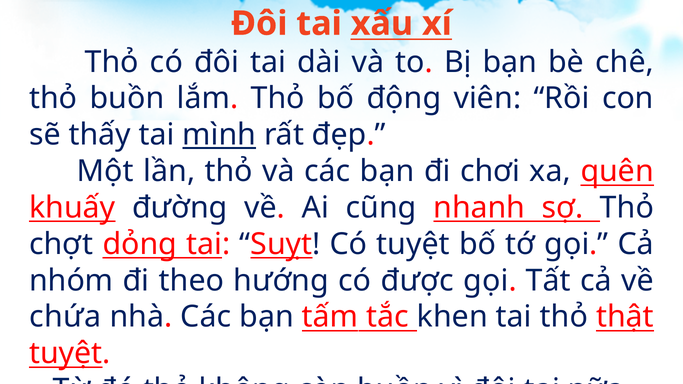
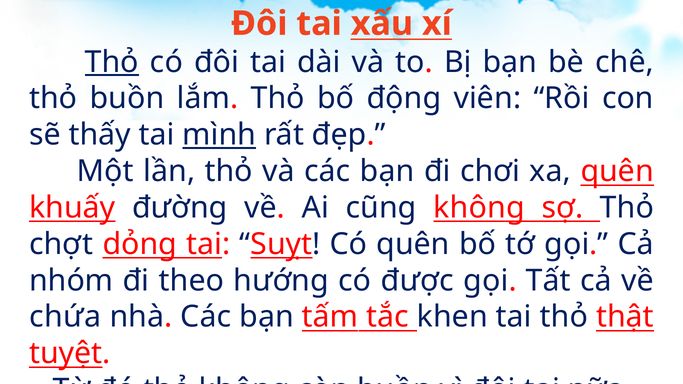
Thỏ at (112, 62) underline: none -> present
cũng nhanh: nhanh -> không
Có tuyệt: tuyệt -> quên
